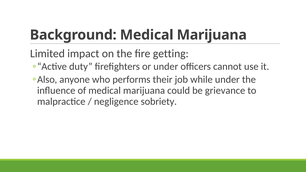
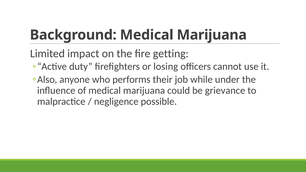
or under: under -> losing
sobriety: sobriety -> possible
